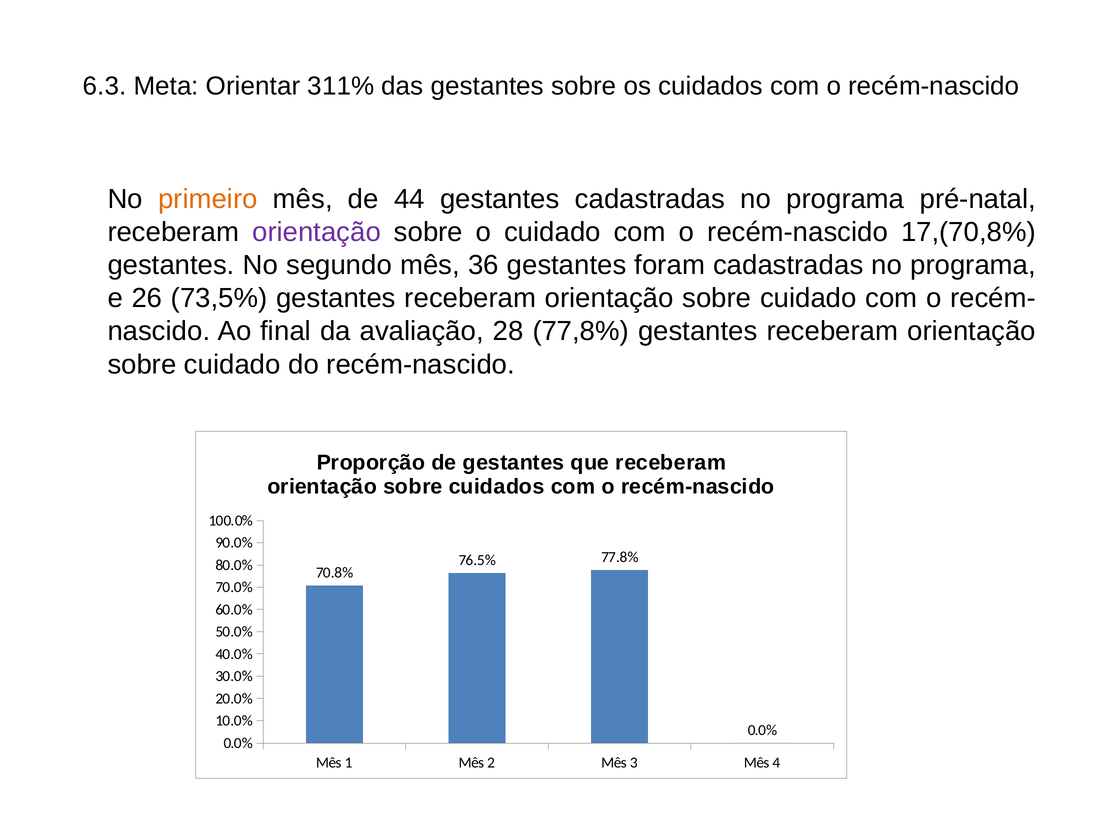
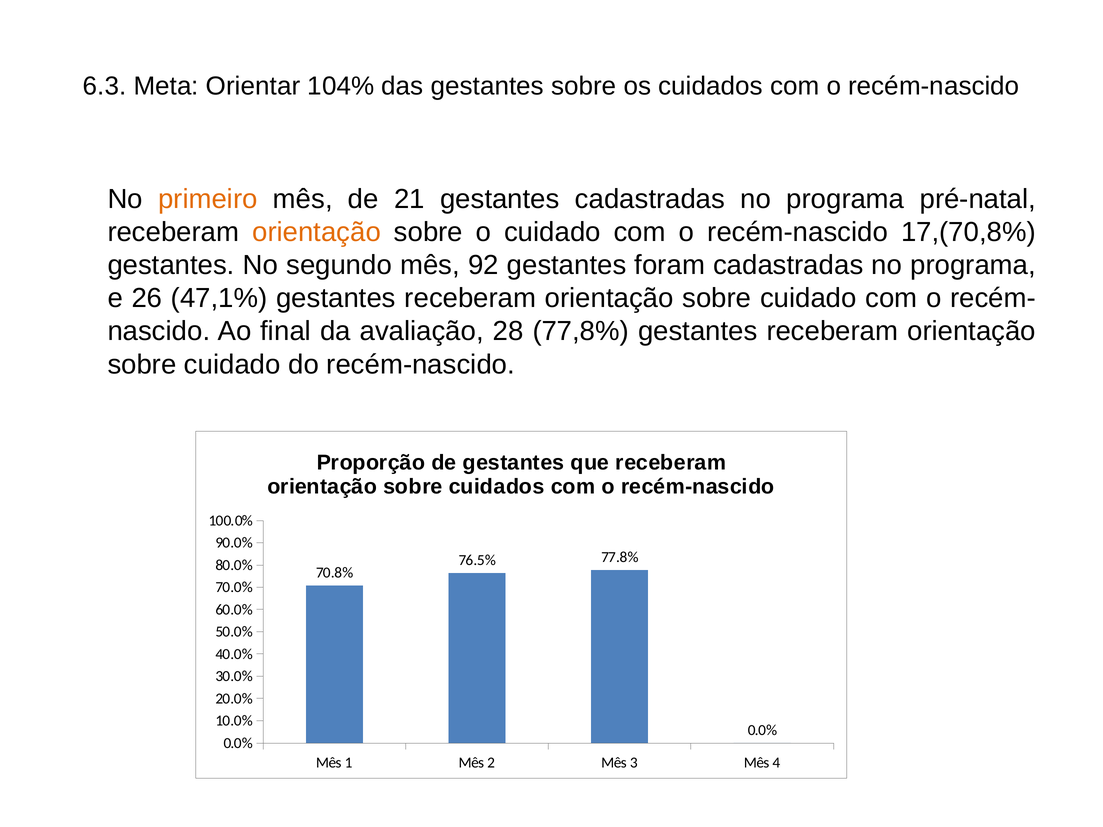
311%: 311% -> 104%
44: 44 -> 21
orientação at (317, 232) colour: purple -> orange
36: 36 -> 92
73,5%: 73,5% -> 47,1%
